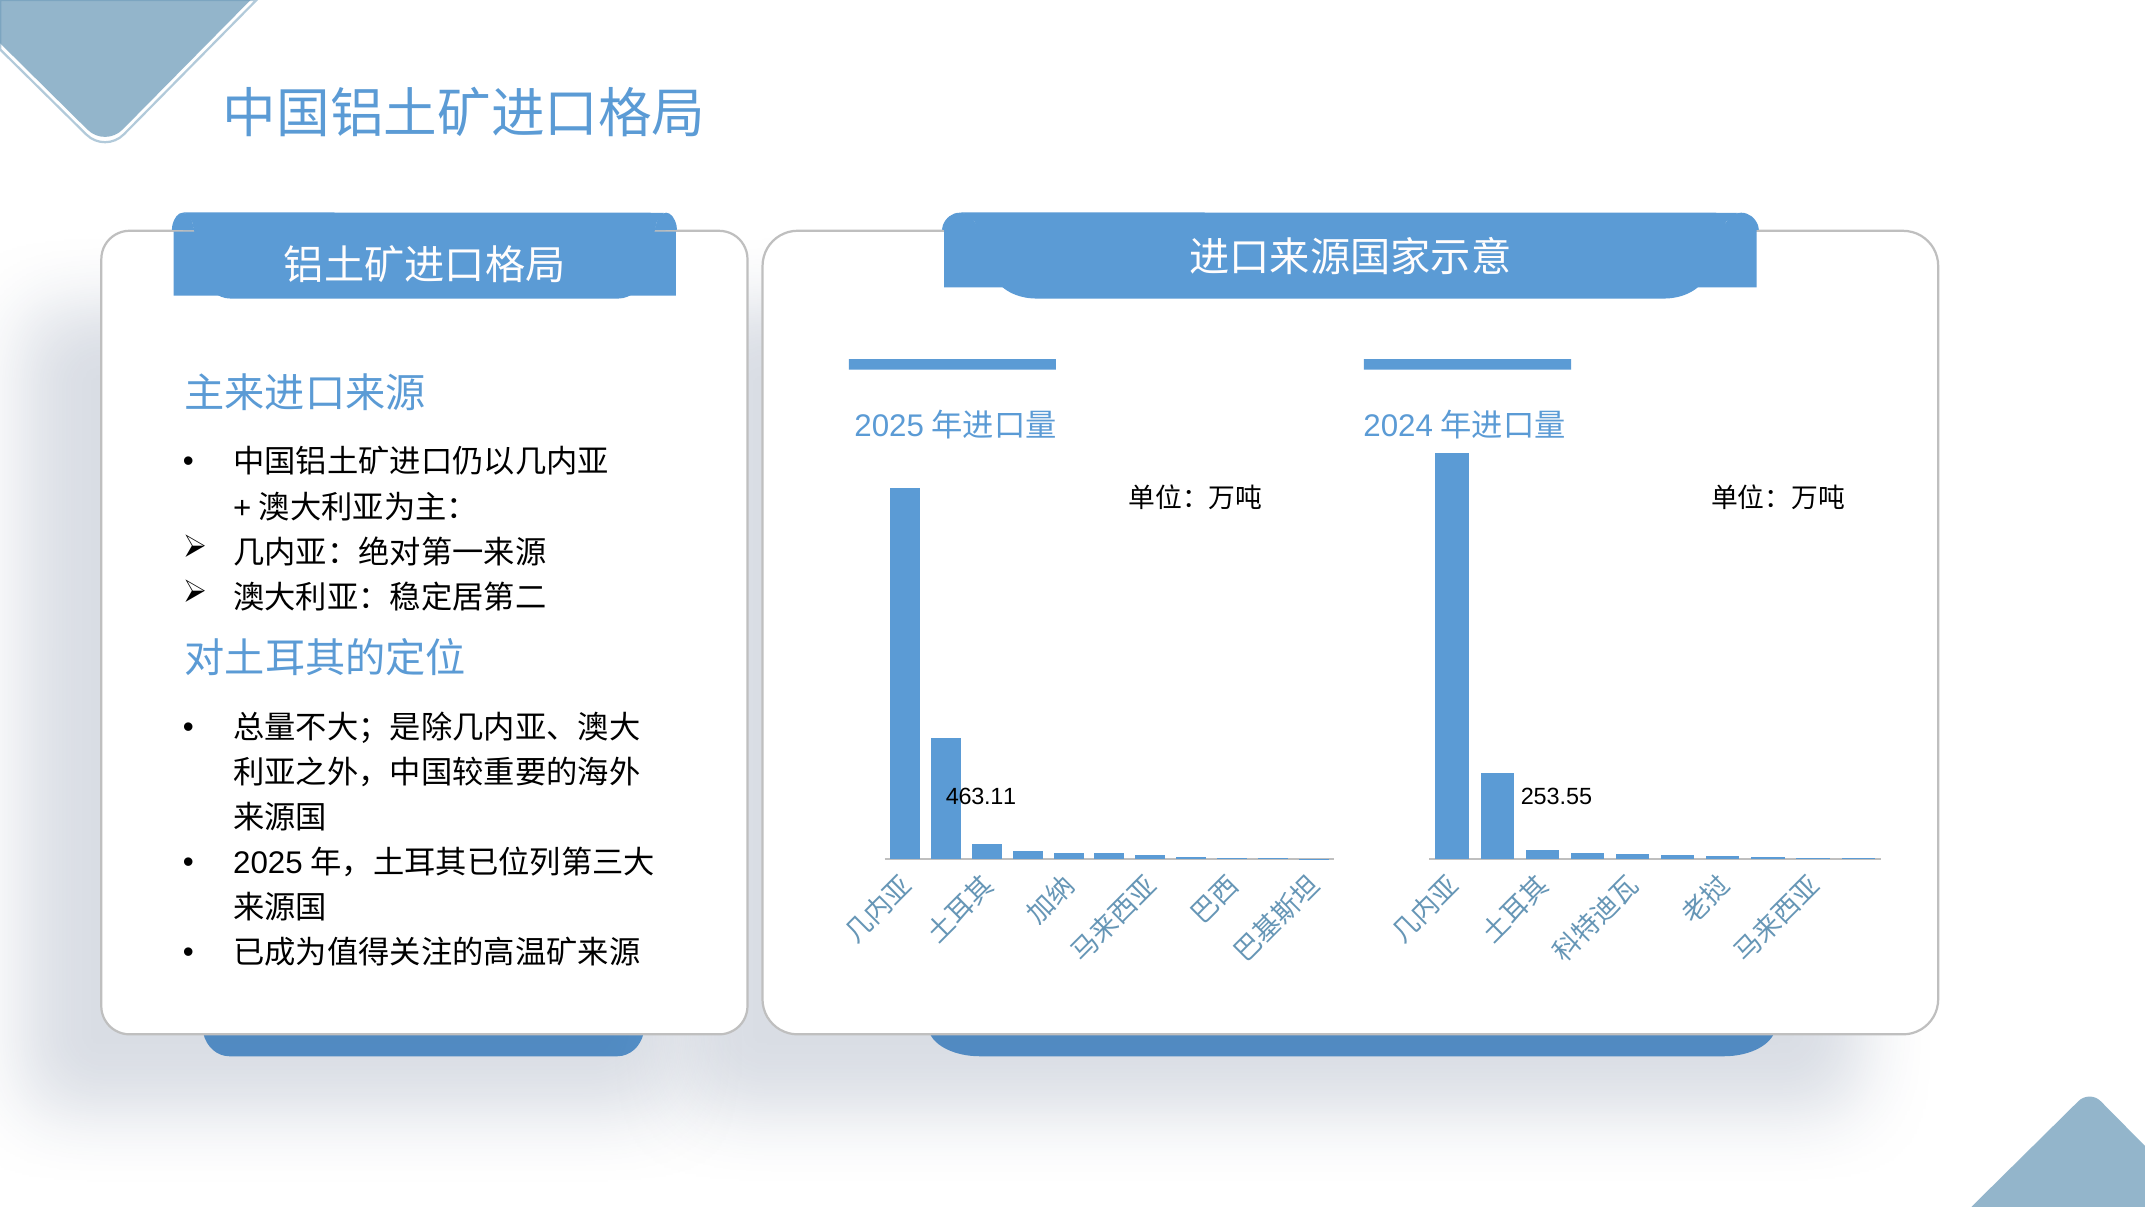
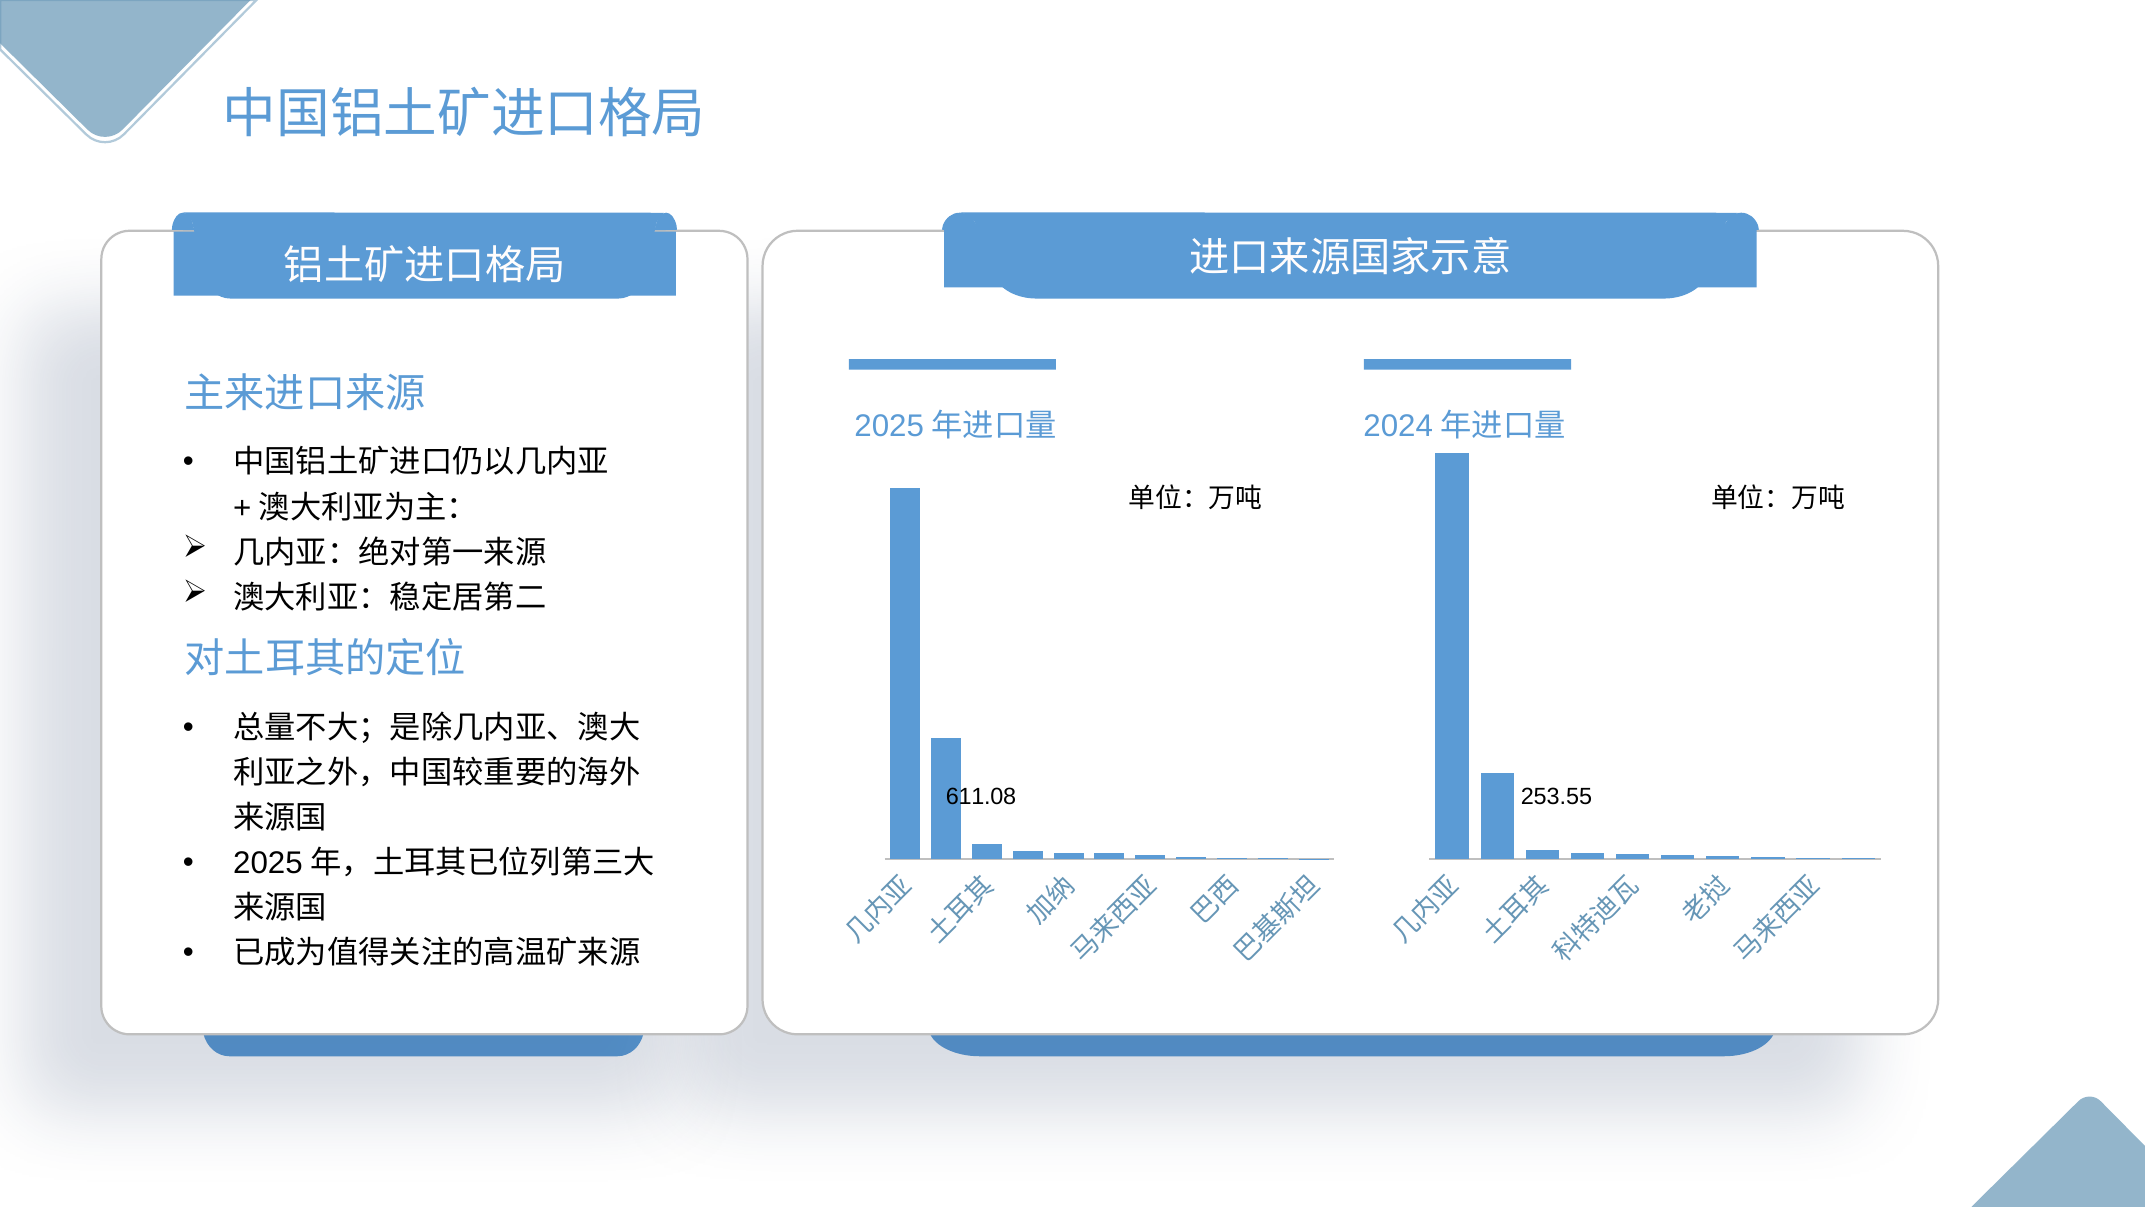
463.11: 463.11 -> 611.08
